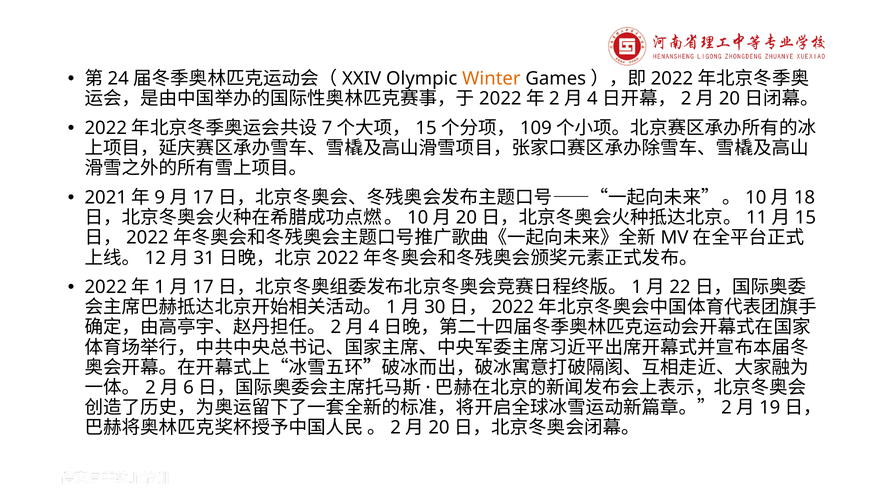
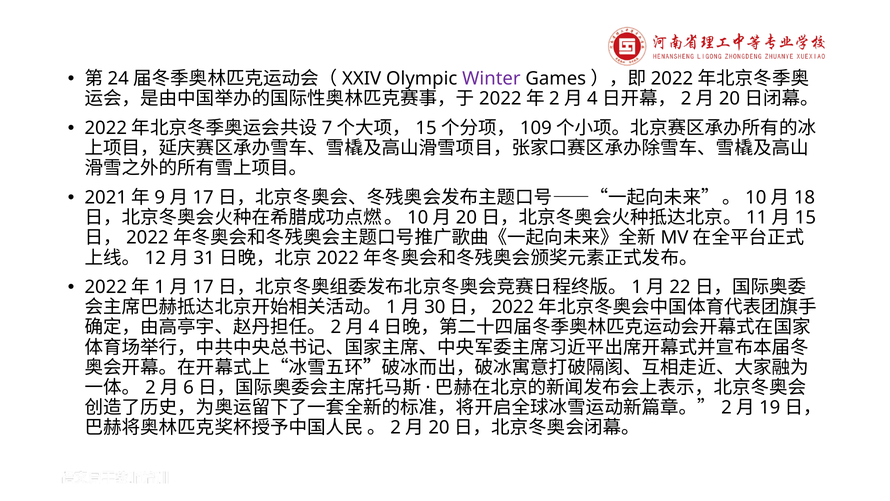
Winter colour: orange -> purple
